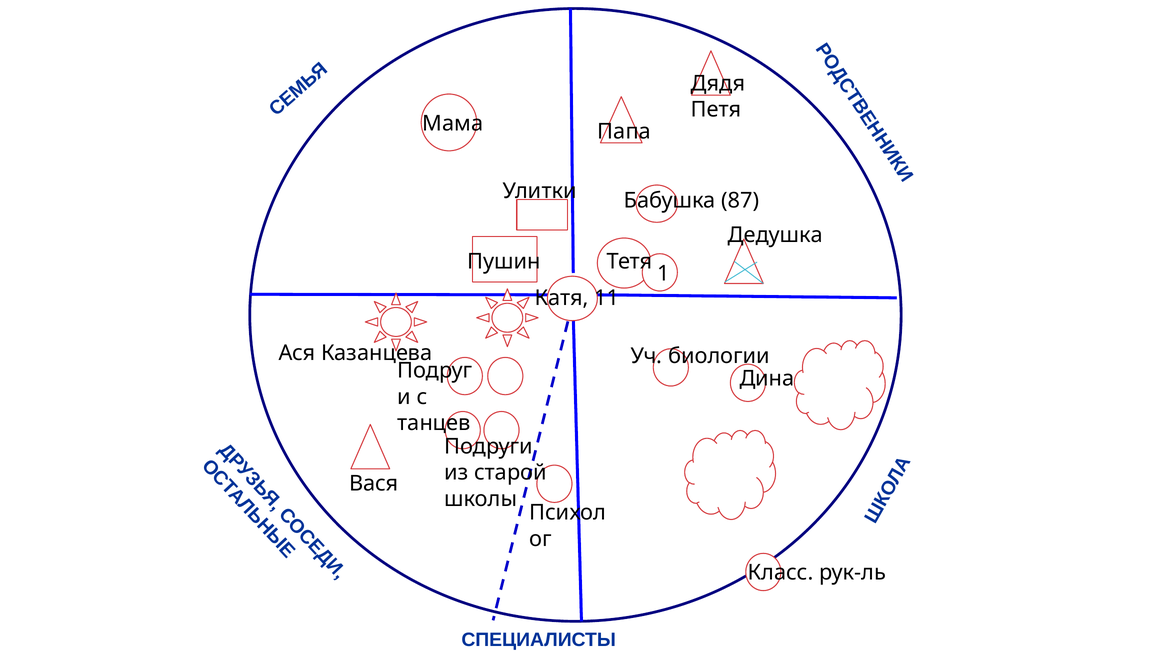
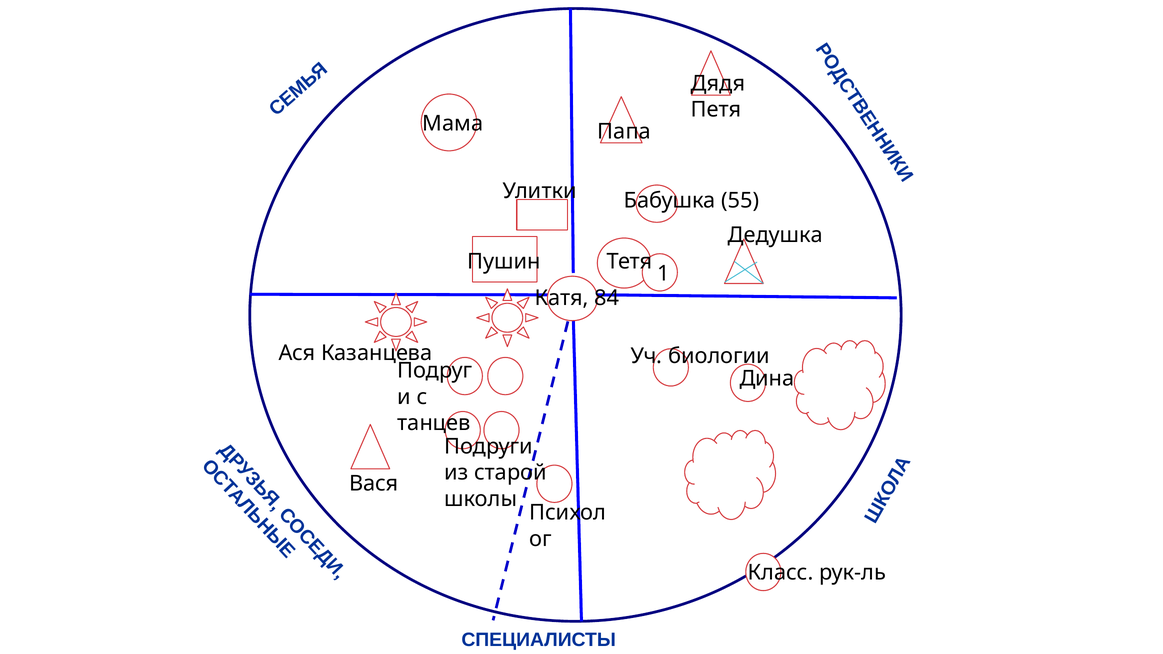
87: 87 -> 55
11: 11 -> 84
